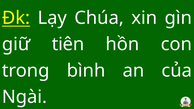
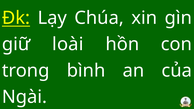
tiên: tiên -> loài
